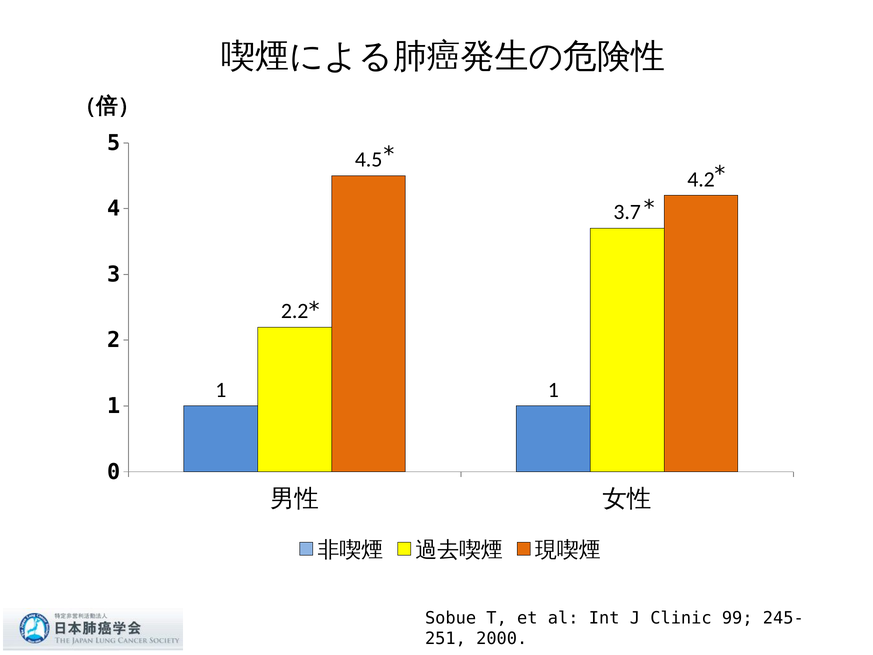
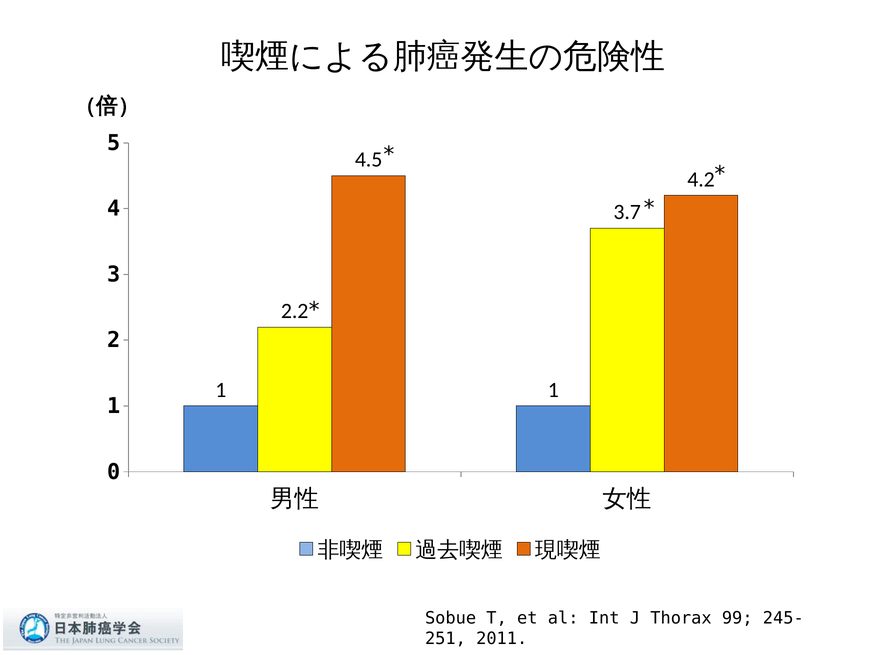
Clinic: Clinic -> Thorax
2000: 2000 -> 2011
